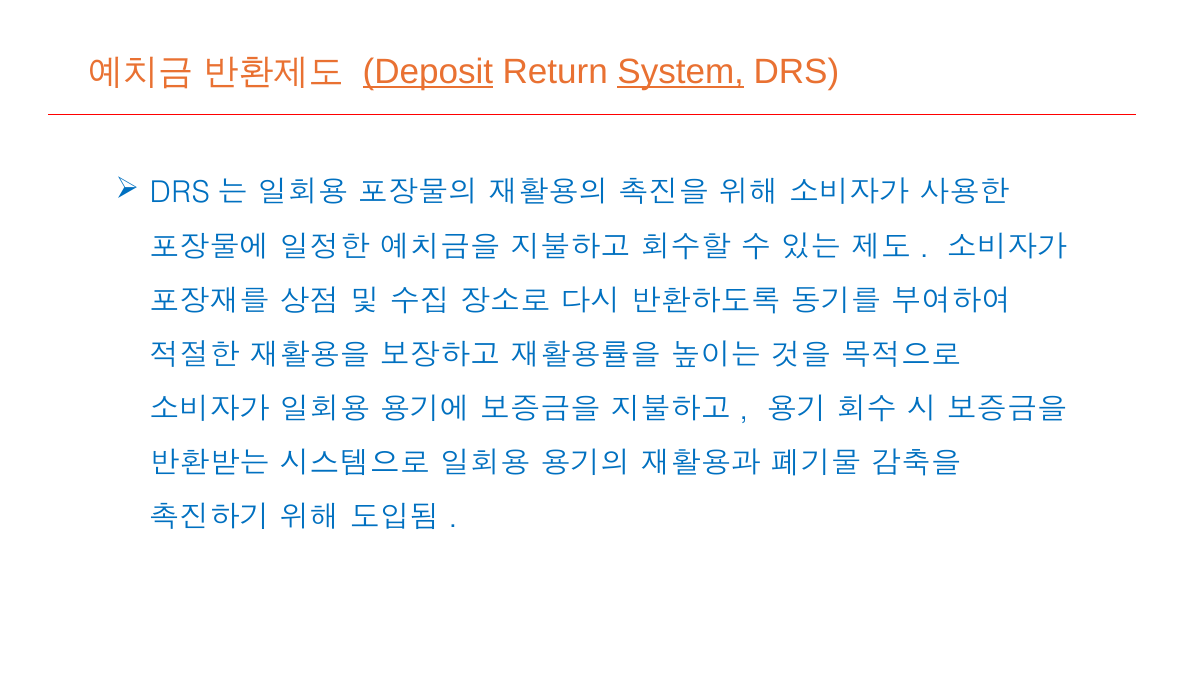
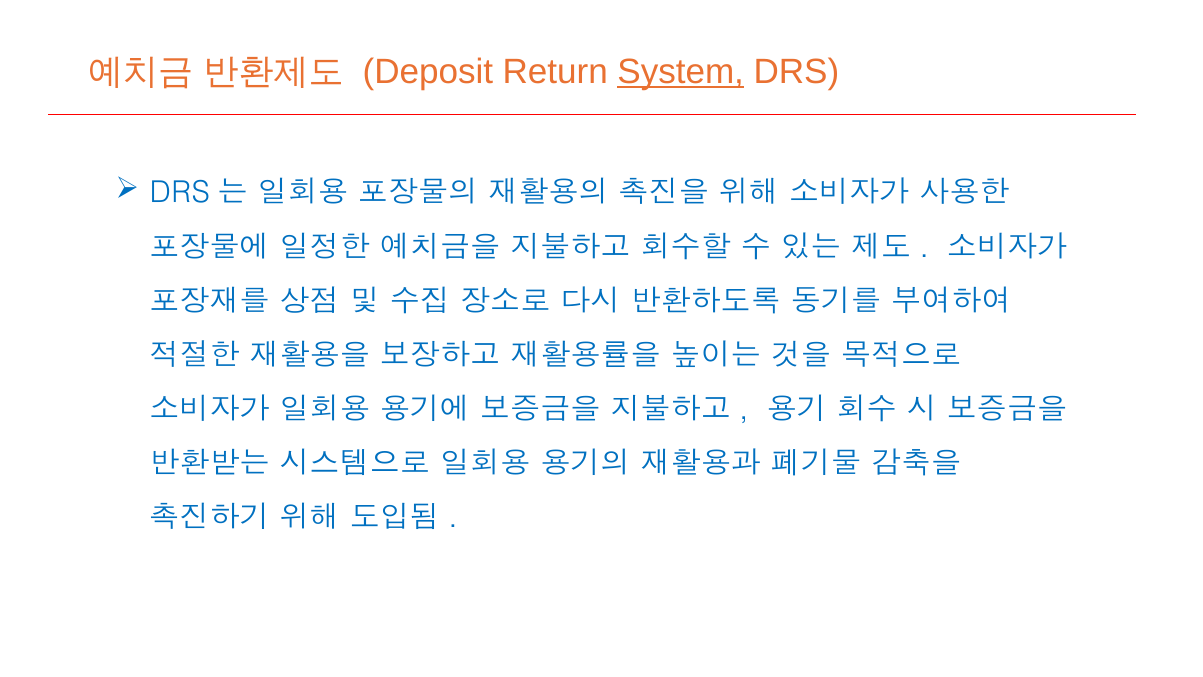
Deposit underline: present -> none
